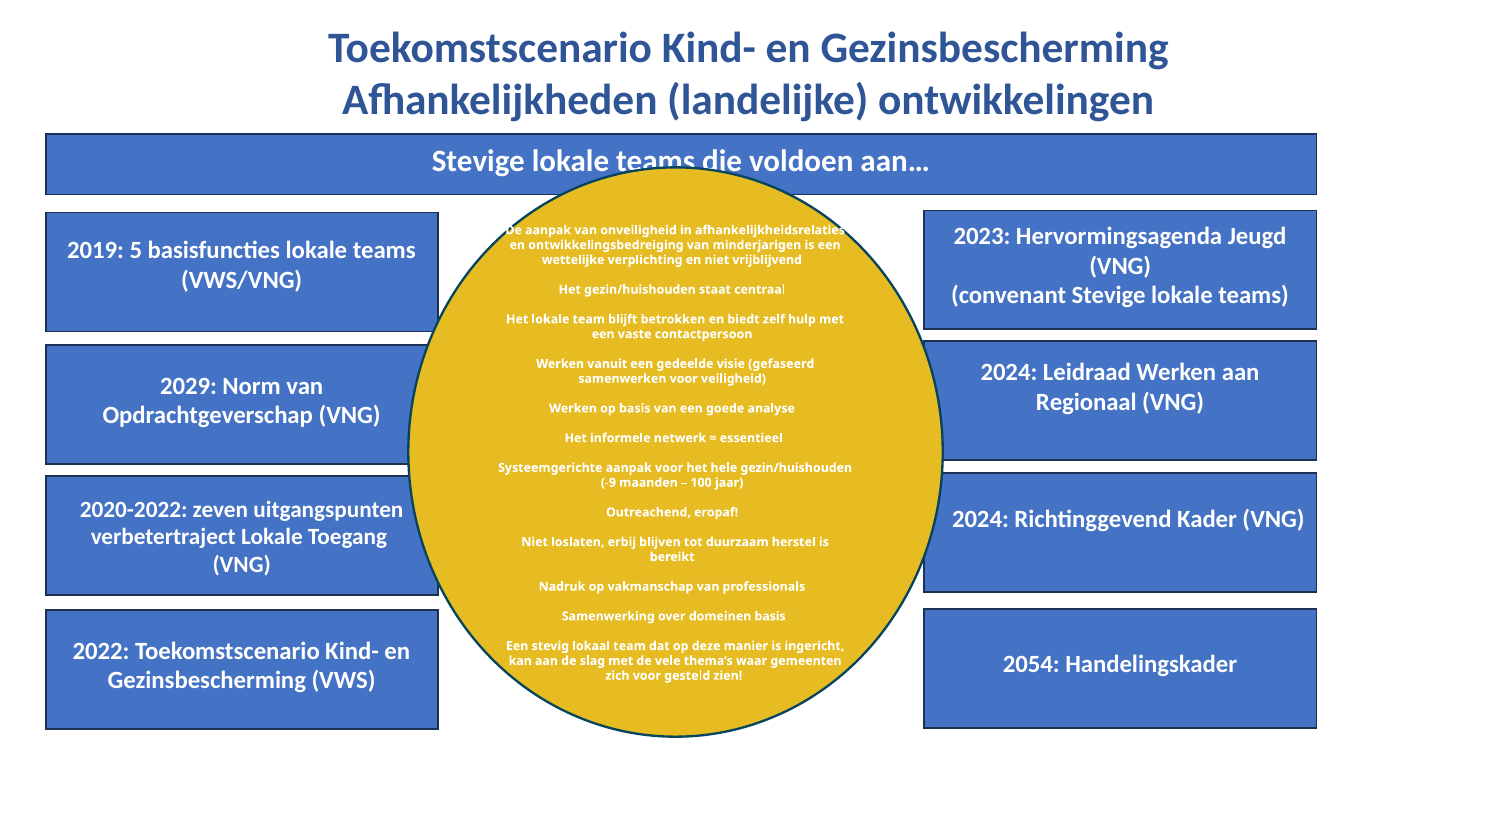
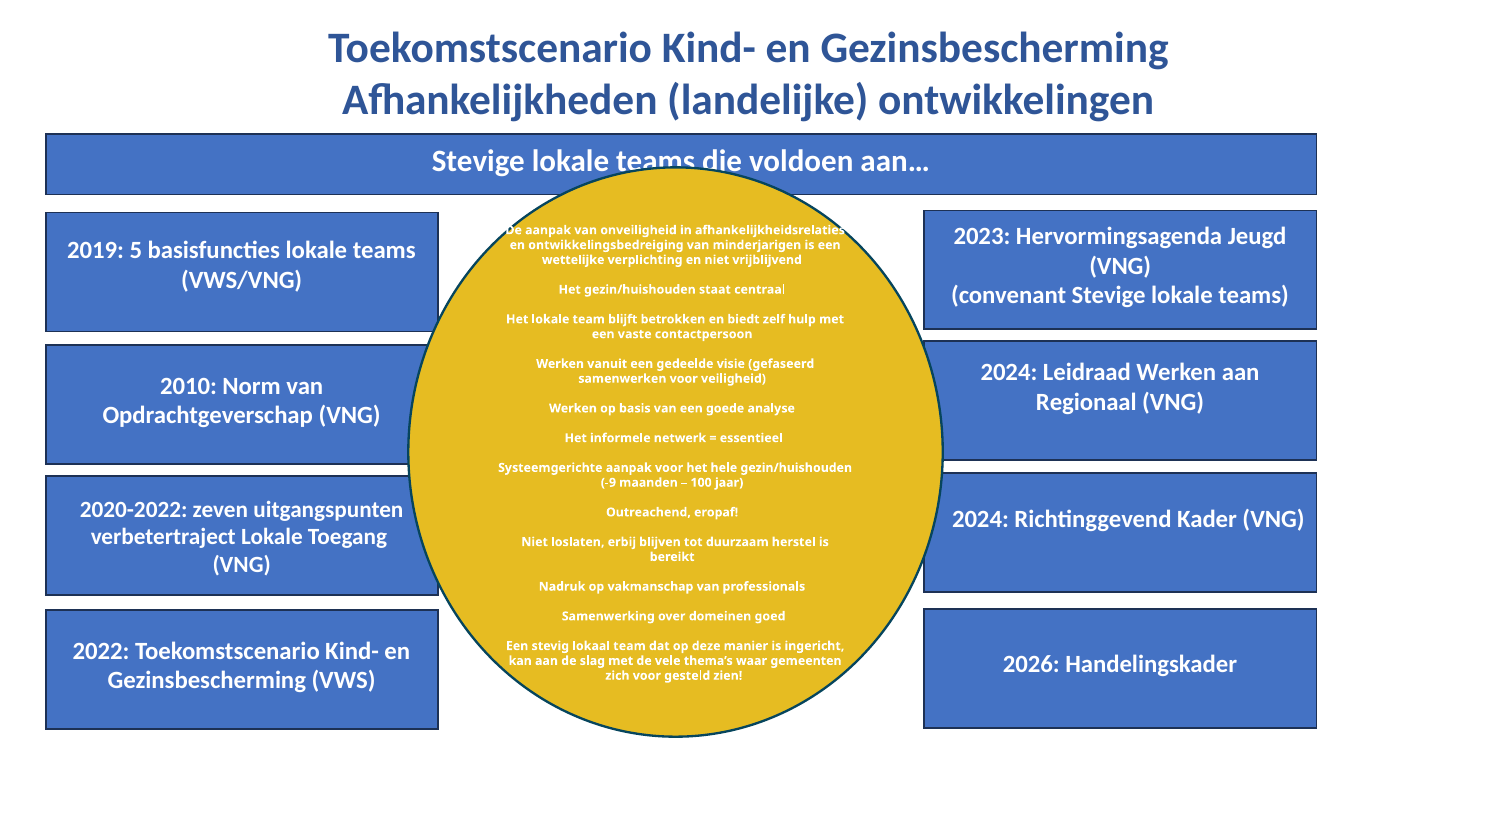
2029: 2029 -> 2010
domeinen basis: basis -> goed
2054: 2054 -> 2026
